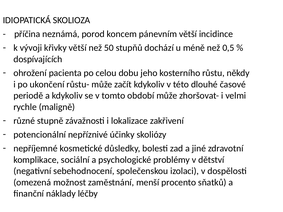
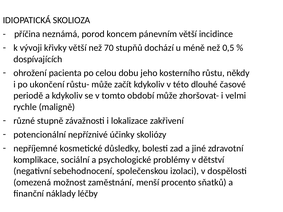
50: 50 -> 70
